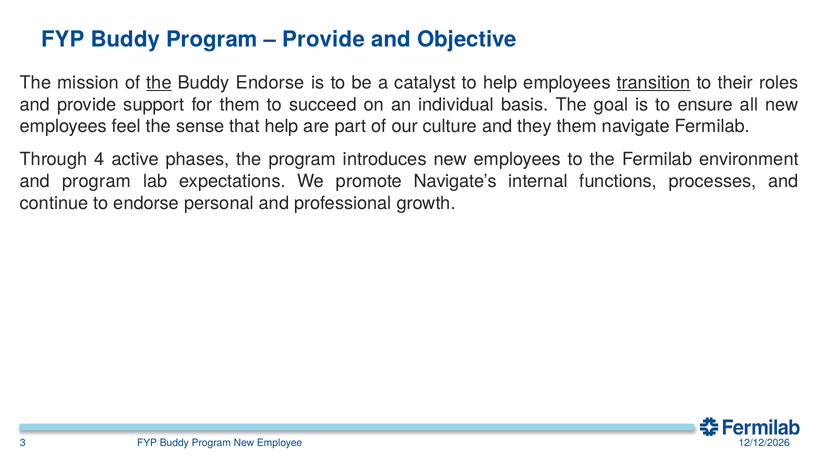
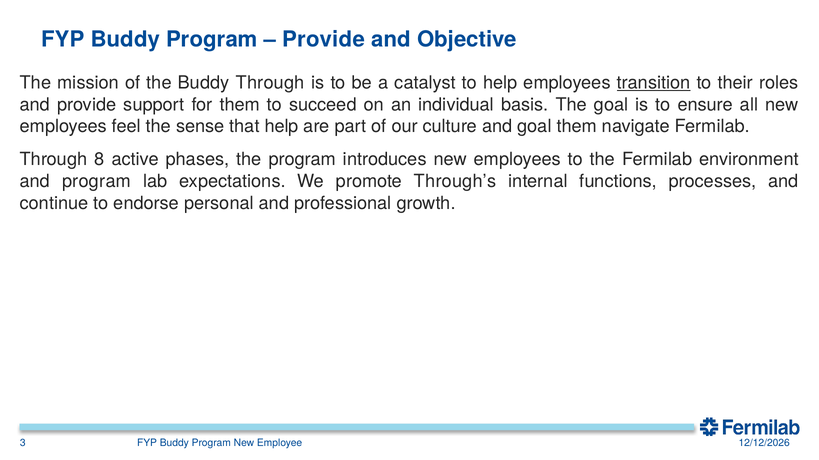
the at (159, 83) underline: present -> none
Buddy Endorse: Endorse -> Through
and they: they -> goal
4: 4 -> 8
Navigate’s: Navigate’s -> Through’s
